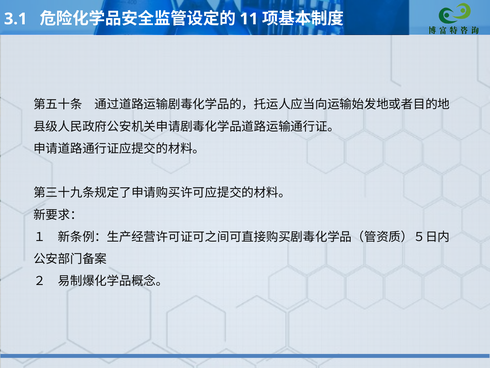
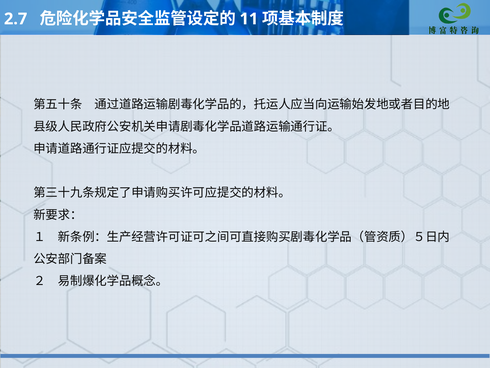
3.1: 3.1 -> 2.7
